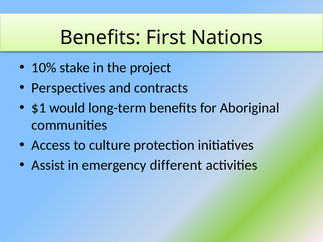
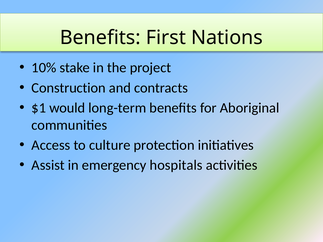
Perspectives: Perspectives -> Construction
different: different -> hospitals
